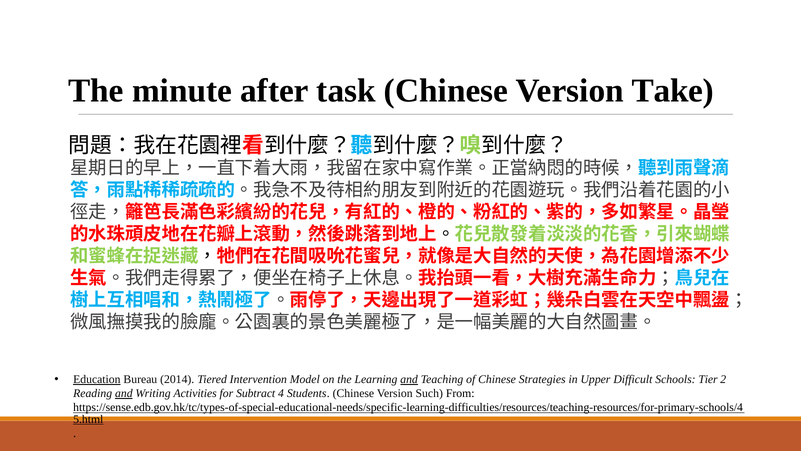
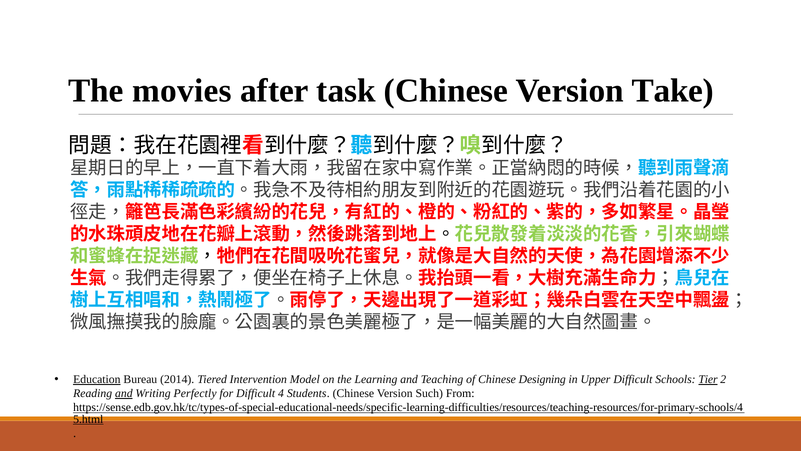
minute: minute -> movies
and at (409, 379) underline: present -> none
Strategies: Strategies -> Designing
Tier underline: none -> present
Activities: Activities -> Perfectly
for Subtract: Subtract -> Difficult
